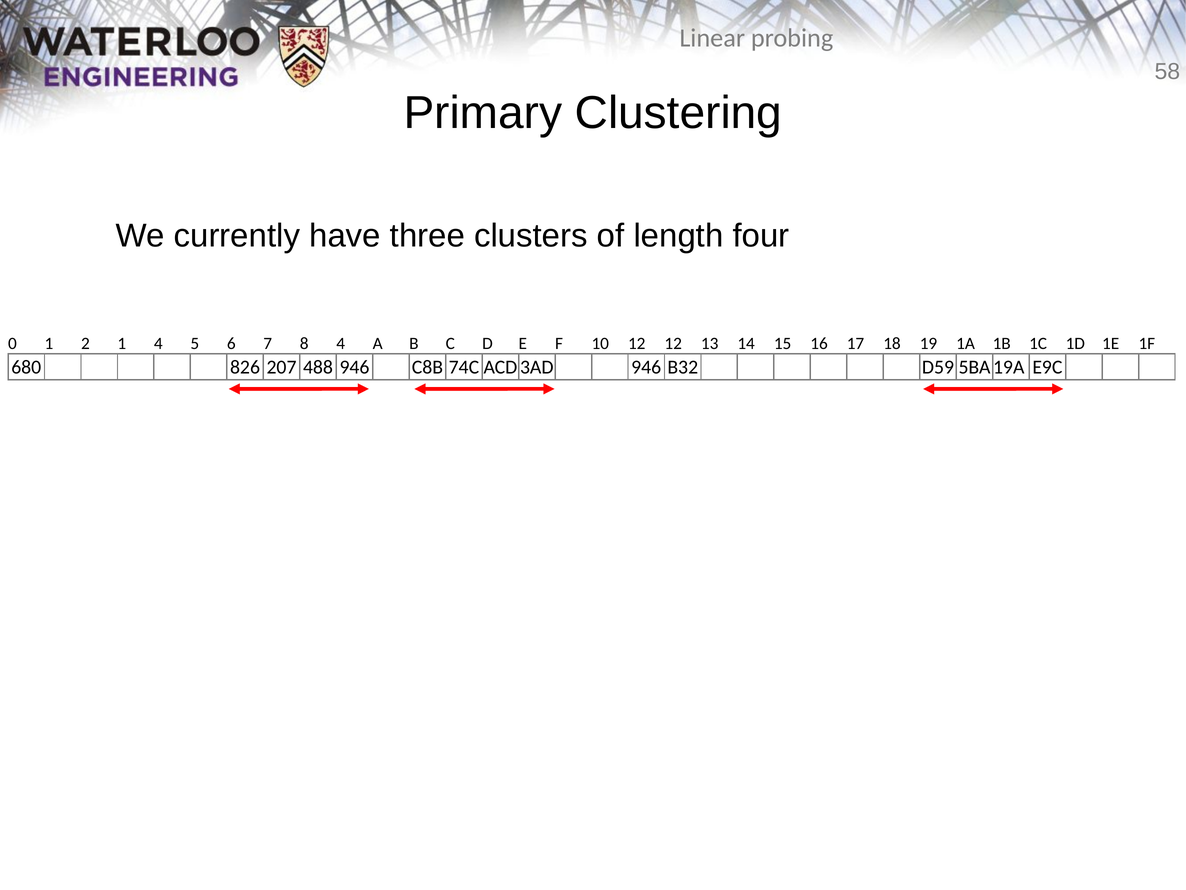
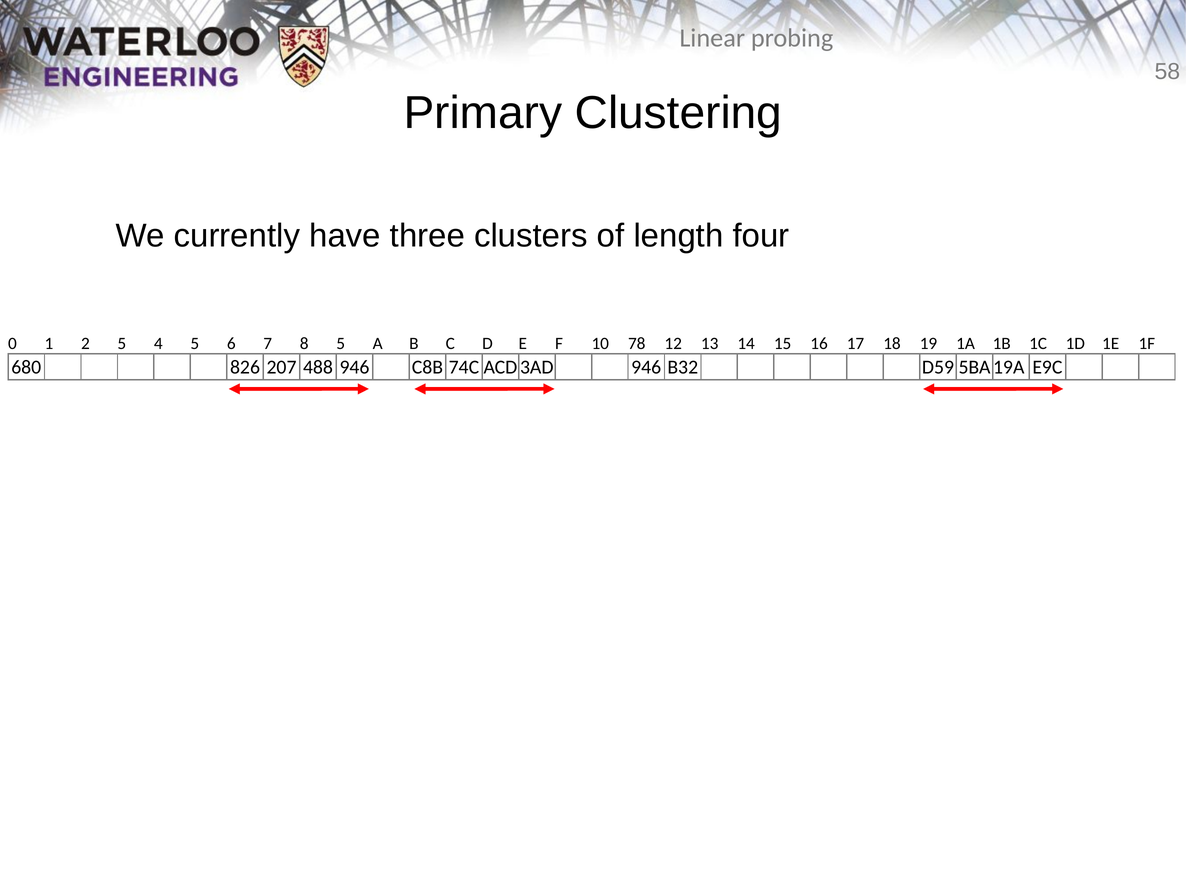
2 1: 1 -> 5
8 4: 4 -> 5
10 12: 12 -> 78
